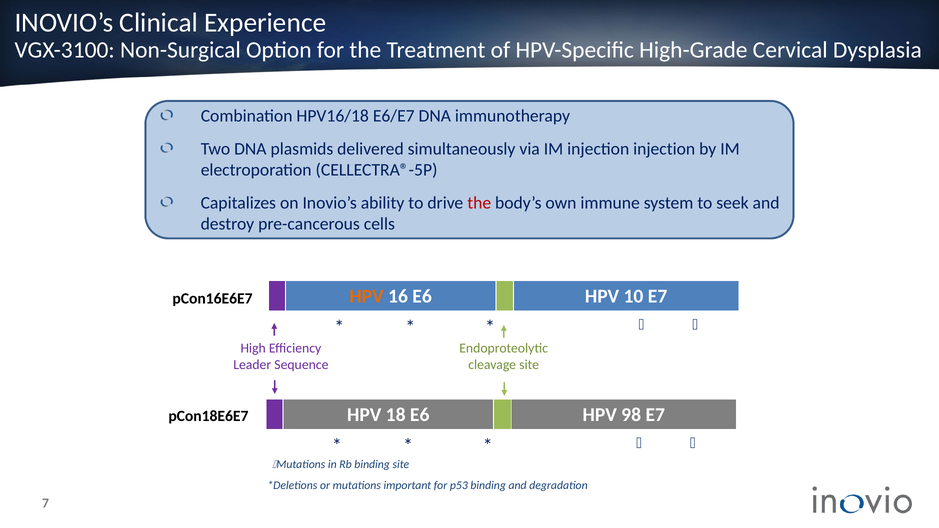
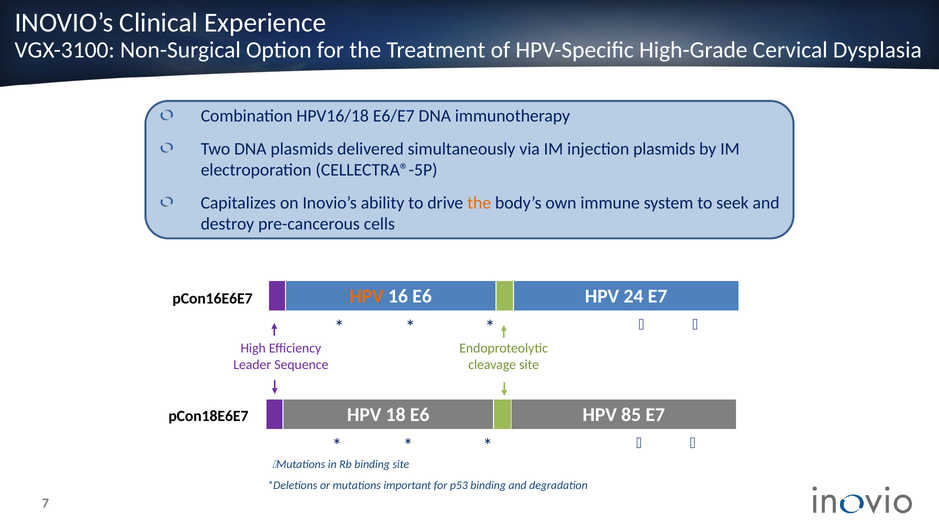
injection injection: injection -> plasmids
the at (479, 203) colour: red -> orange
10: 10 -> 24
98: 98 -> 85
